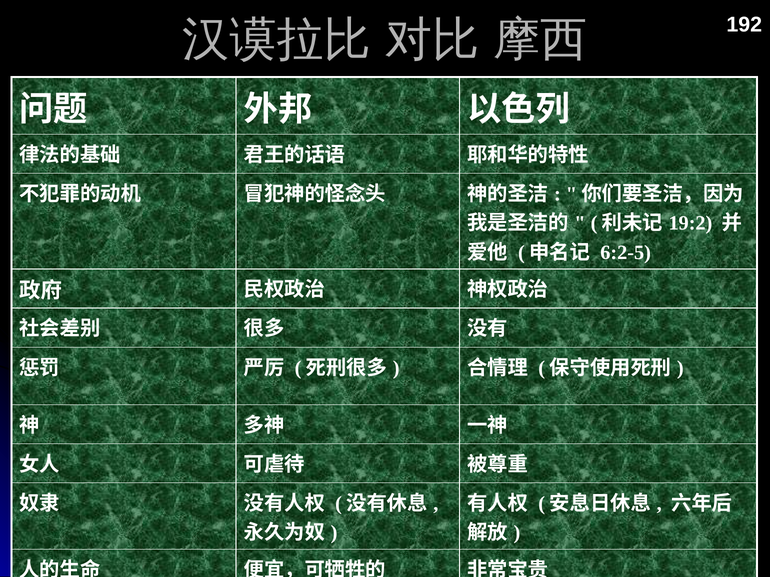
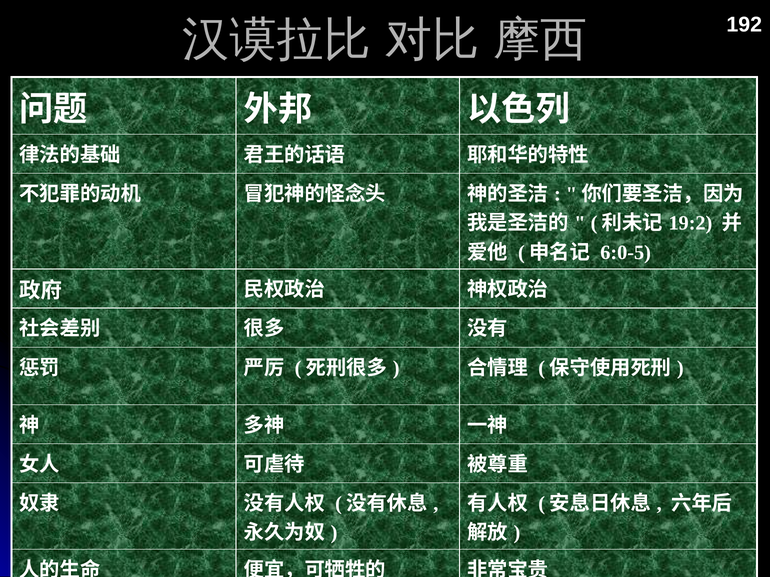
6:2-5: 6:2-5 -> 6:0-5
